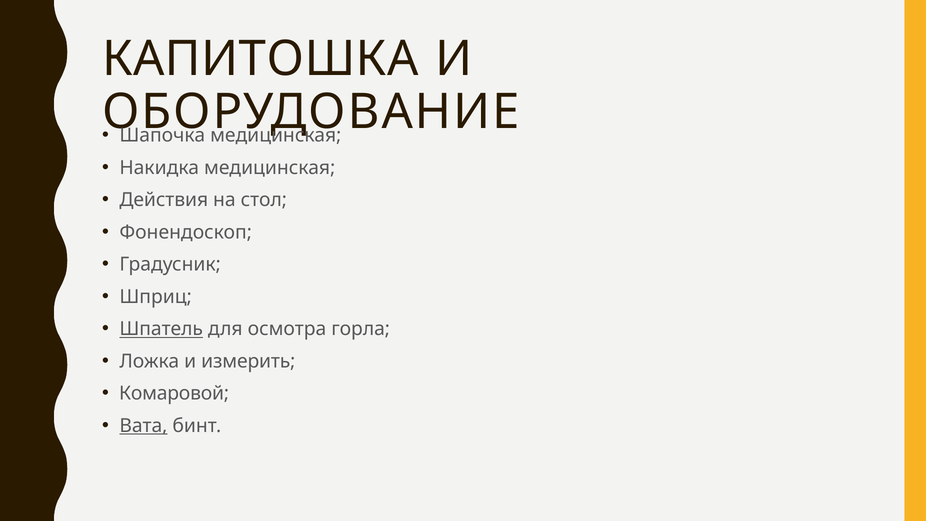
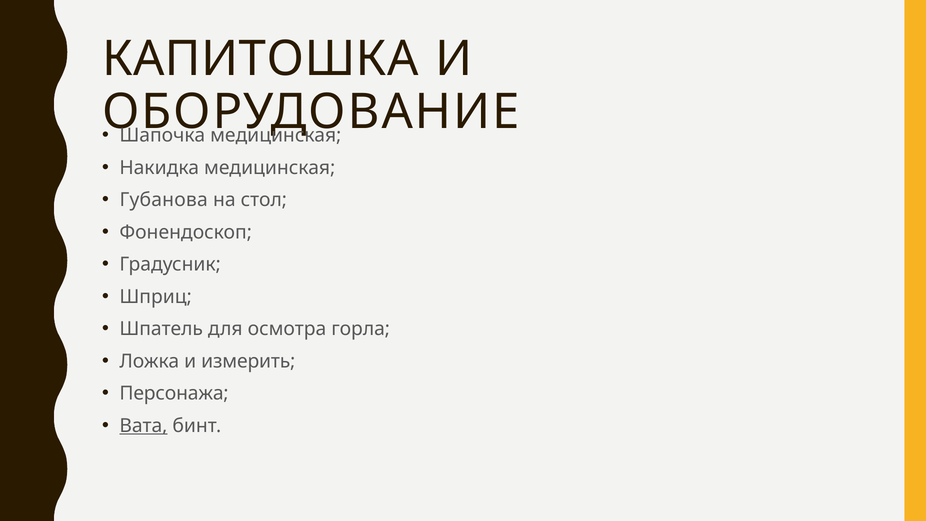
Действия: Действия -> Губанова
Шпатель underline: present -> none
Комаровой: Комаровой -> Персонажа
